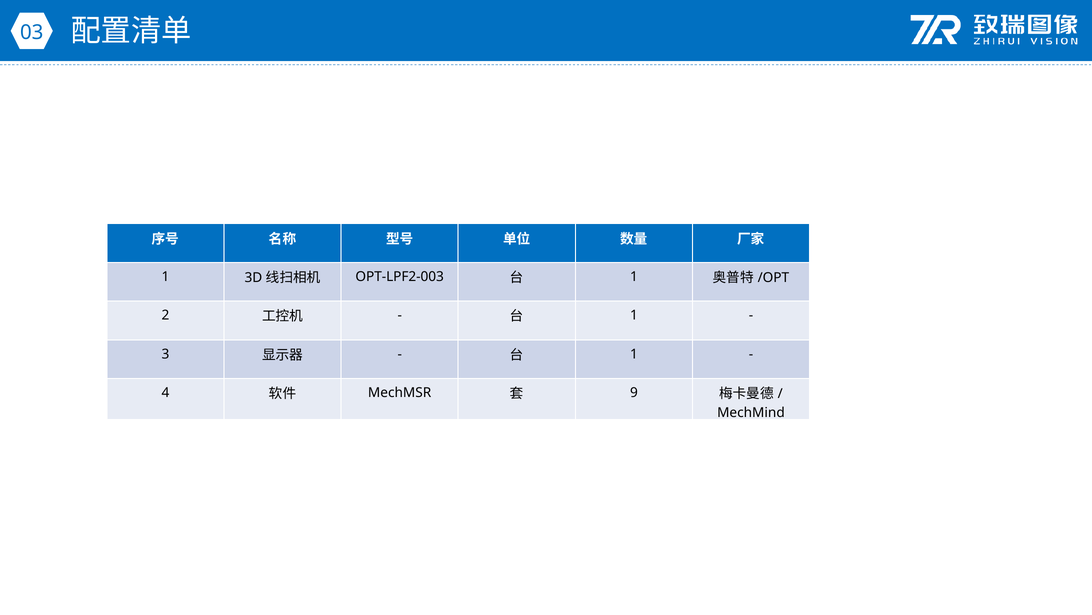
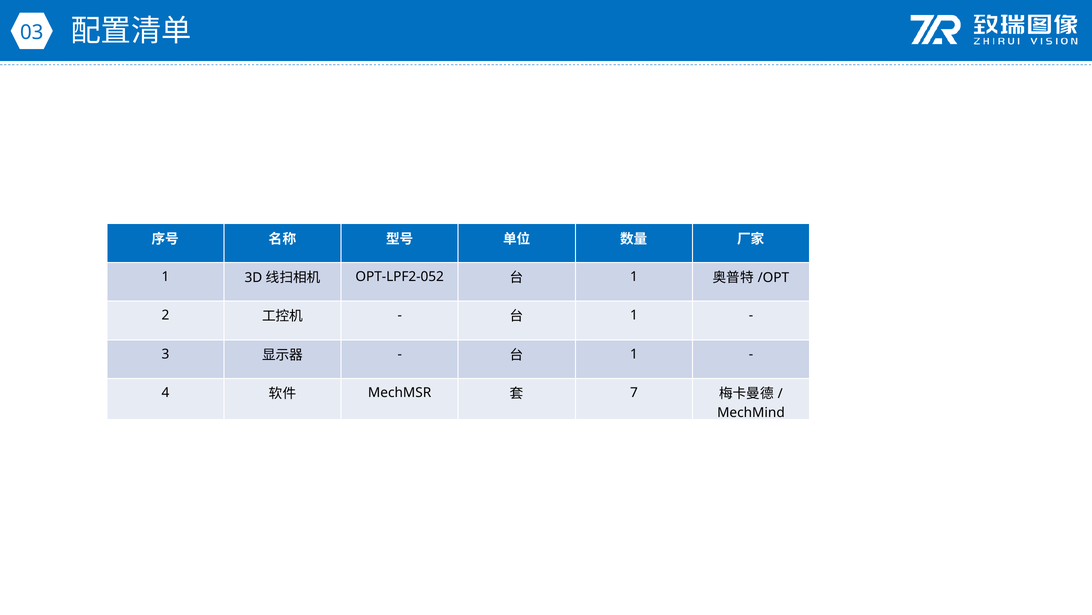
OPT-LPF2-003: OPT-LPF2-003 -> OPT-LPF2-052
9: 9 -> 7
